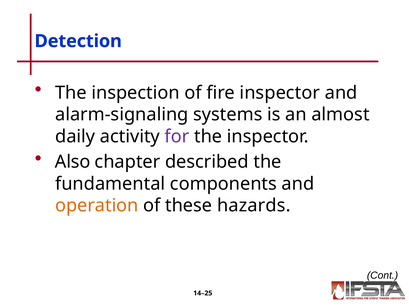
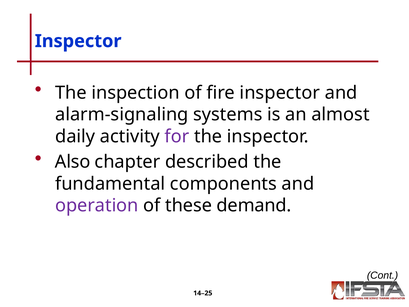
Detection at (78, 41): Detection -> Inspector
operation colour: orange -> purple
hazards: hazards -> demand
